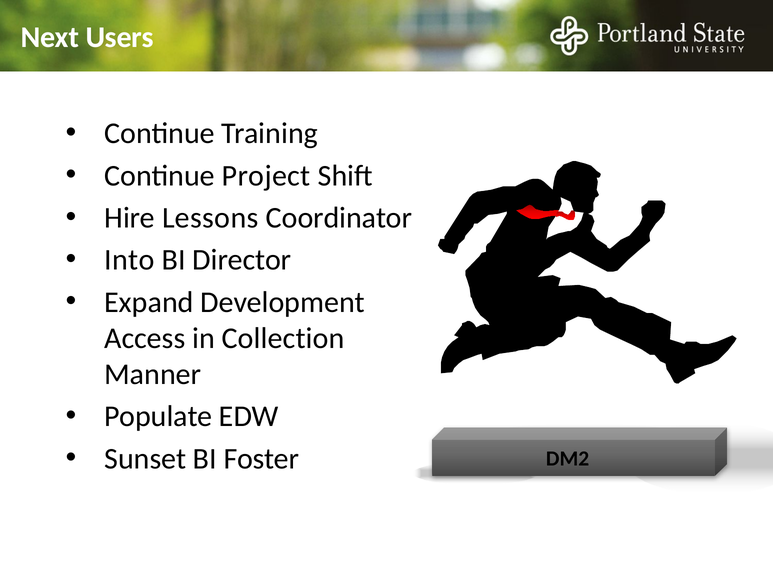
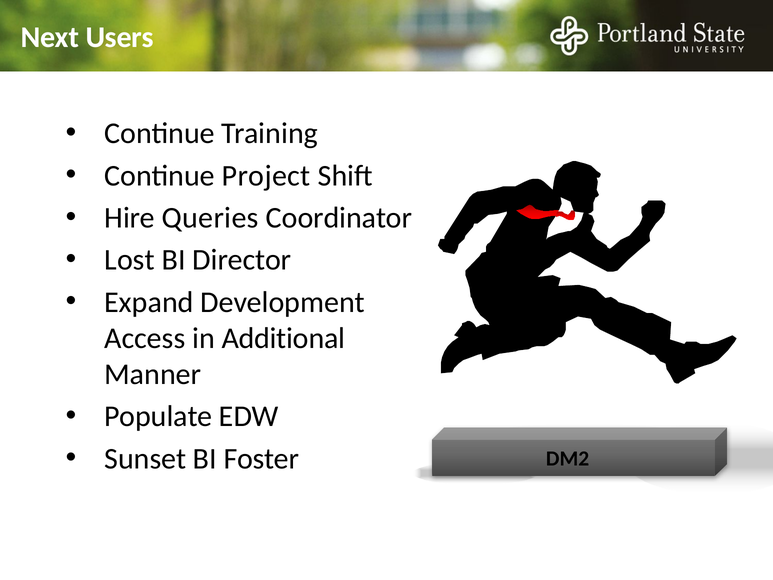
Lessons: Lessons -> Queries
Into: Into -> Lost
Collection: Collection -> Additional
